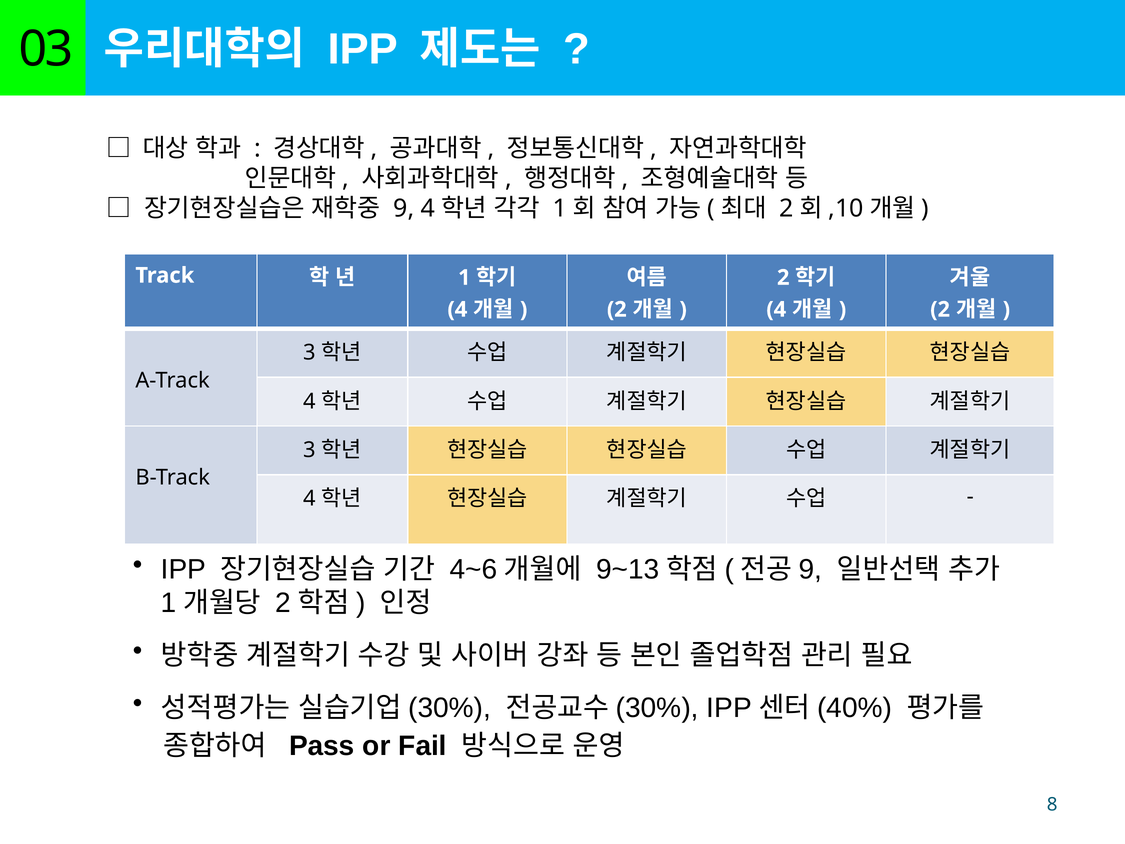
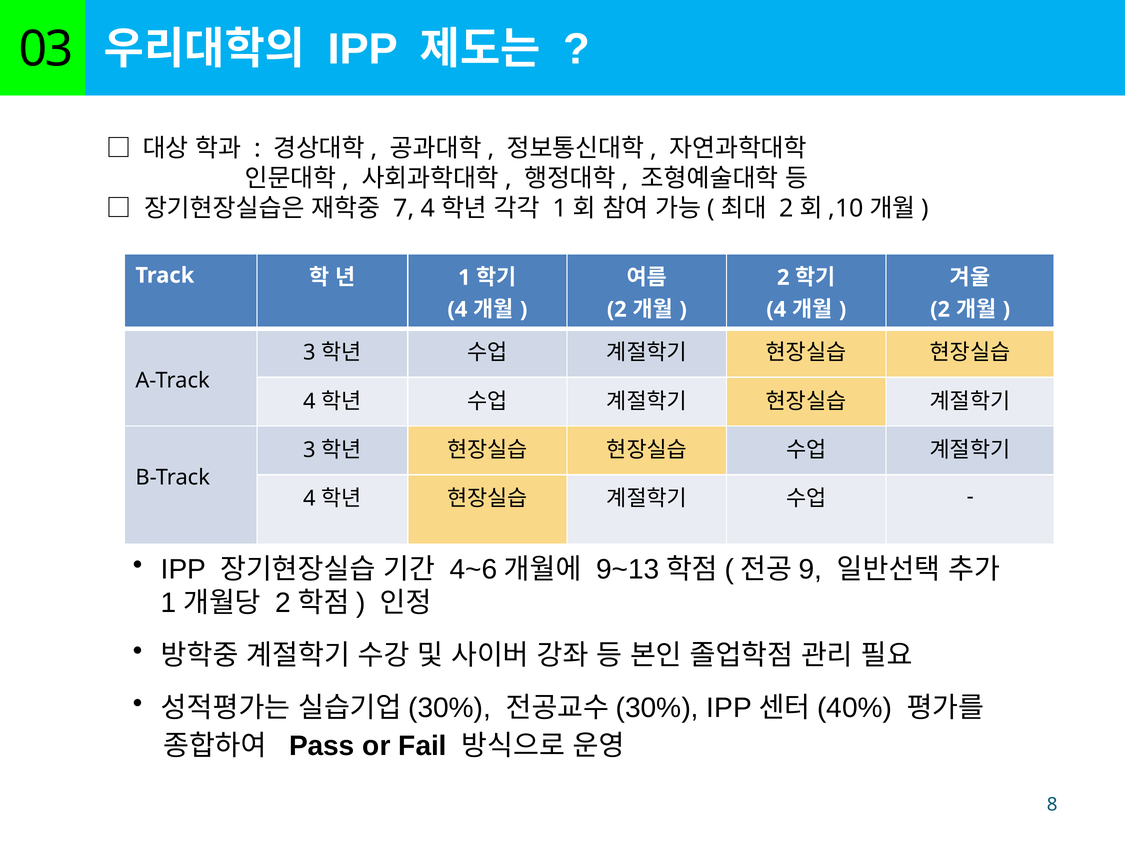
9: 9 -> 7
